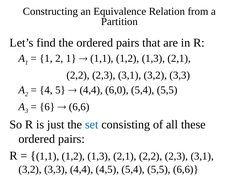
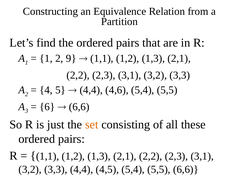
2 1: 1 -> 9
6,0: 6,0 -> 4,6
set colour: blue -> orange
